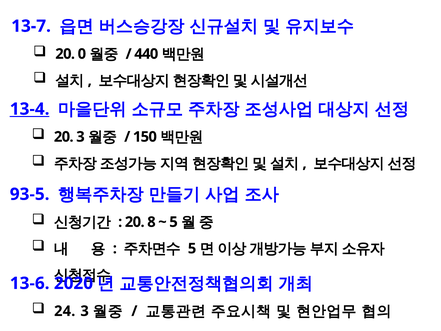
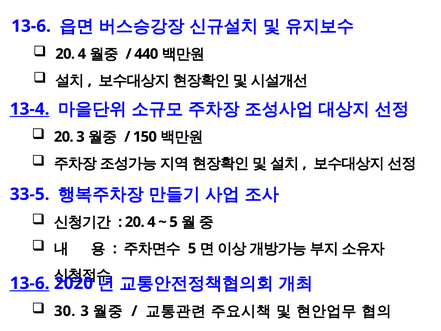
13-7 at (31, 26): 13-7 -> 13-6
0 at (82, 54): 0 -> 4
93-5: 93-5 -> 33-5
8 at (151, 222): 8 -> 4
13-6 at (30, 283) underline: none -> present
24: 24 -> 30
